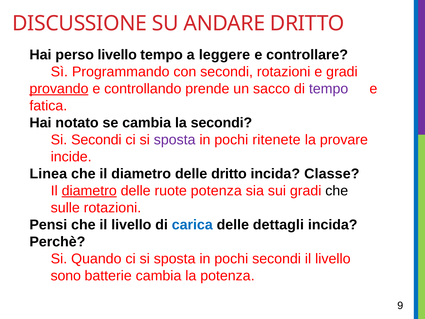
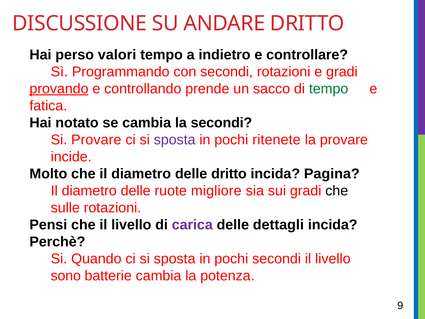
perso livello: livello -> valori
leggere: leggere -> indietro
tempo at (329, 89) colour: purple -> green
Si Secondi: Secondi -> Provare
Linea: Linea -> Molto
Classe: Classe -> Pagina
diametro at (89, 191) underline: present -> none
ruote potenza: potenza -> migliore
carica colour: blue -> purple
